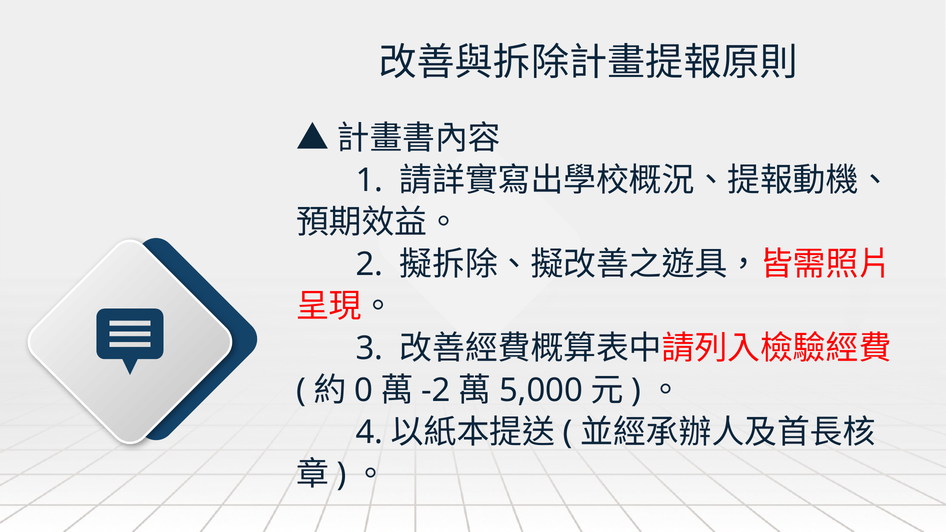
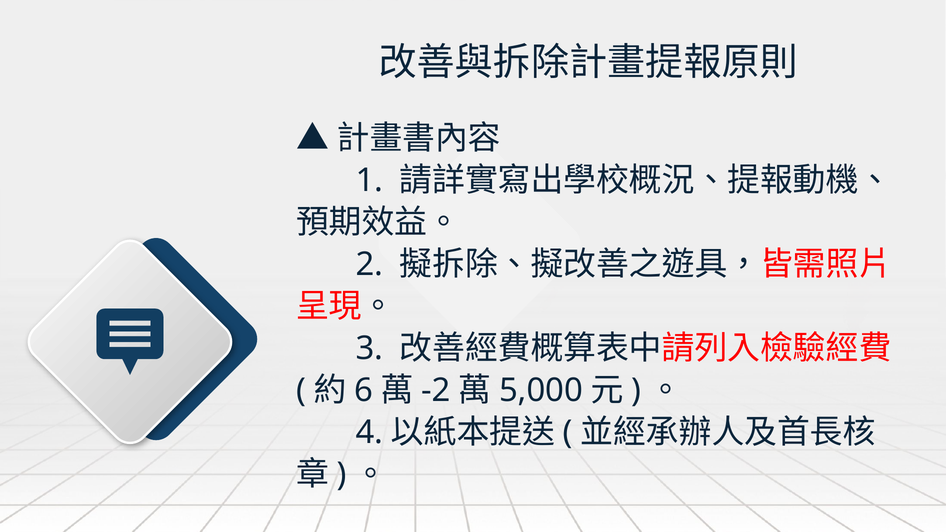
0: 0 -> 6
